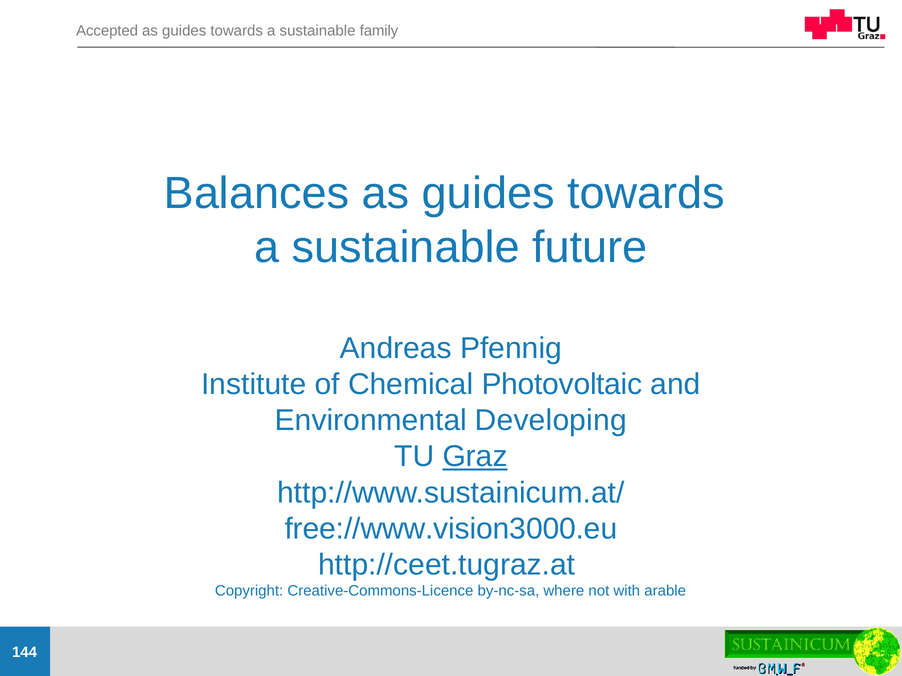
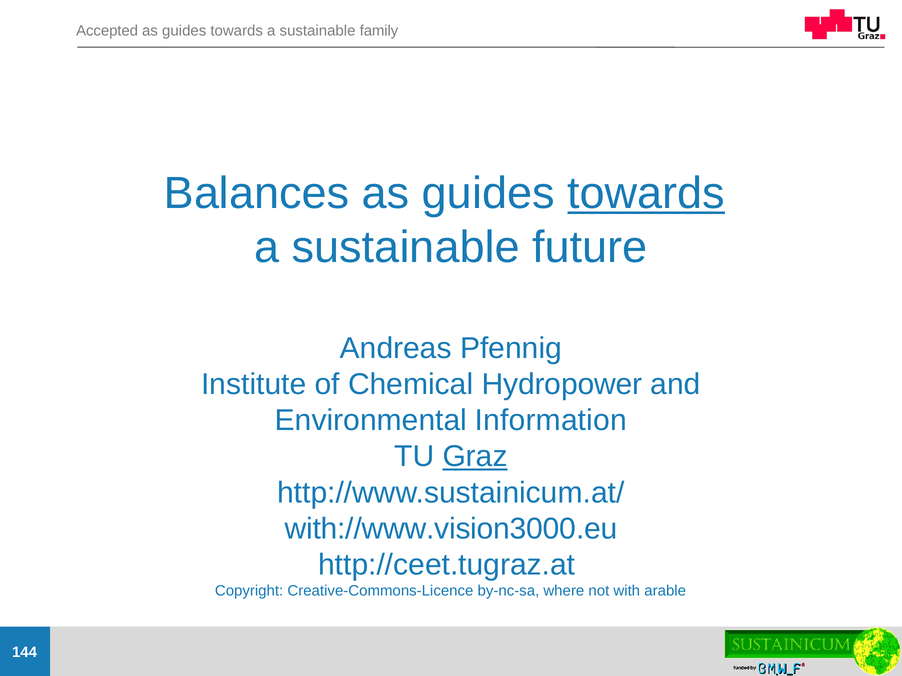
towards at (646, 194) underline: none -> present
Photovoltaic: Photovoltaic -> Hydropower
Developing: Developing -> Information
free://www.vision3000.eu: free://www.vision3000.eu -> with://www.vision3000.eu
